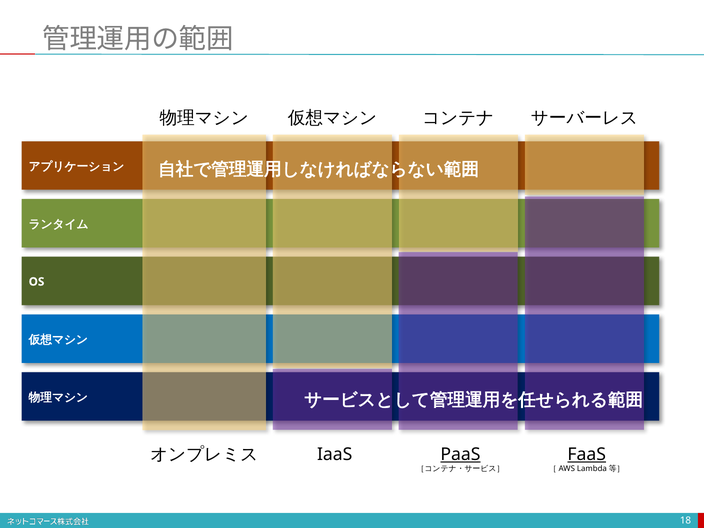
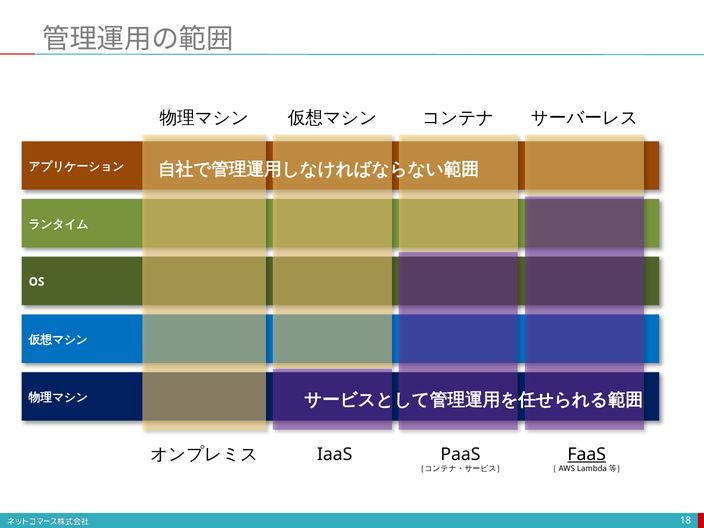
PaaS underline: present -> none
